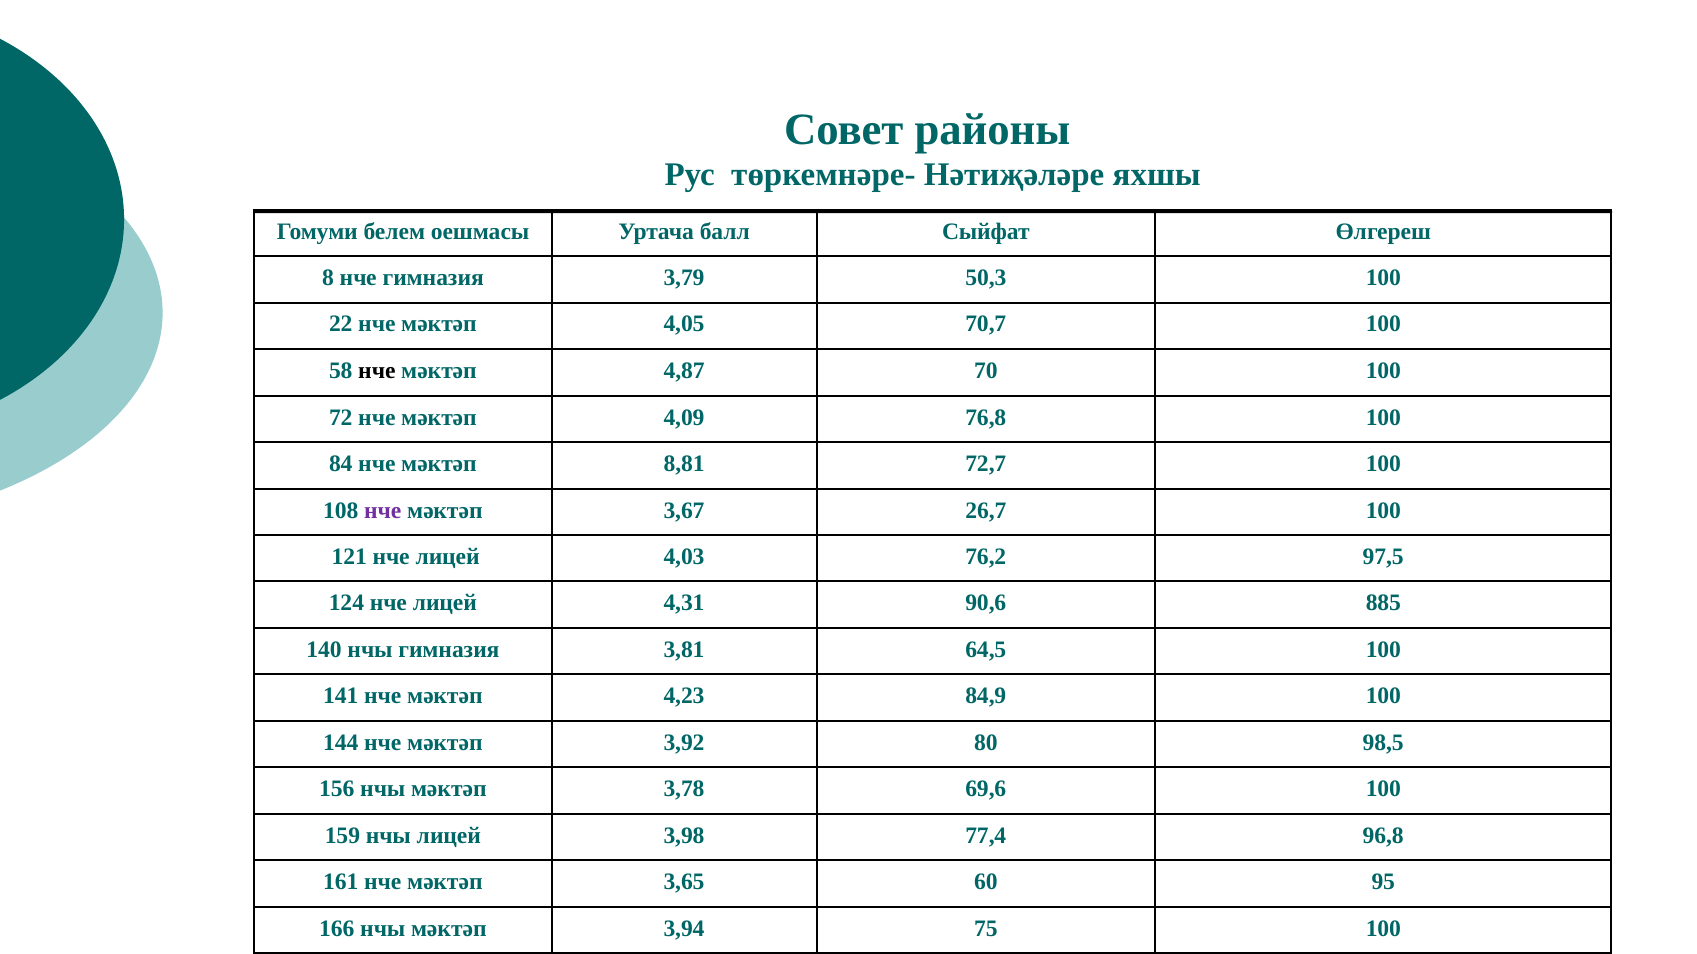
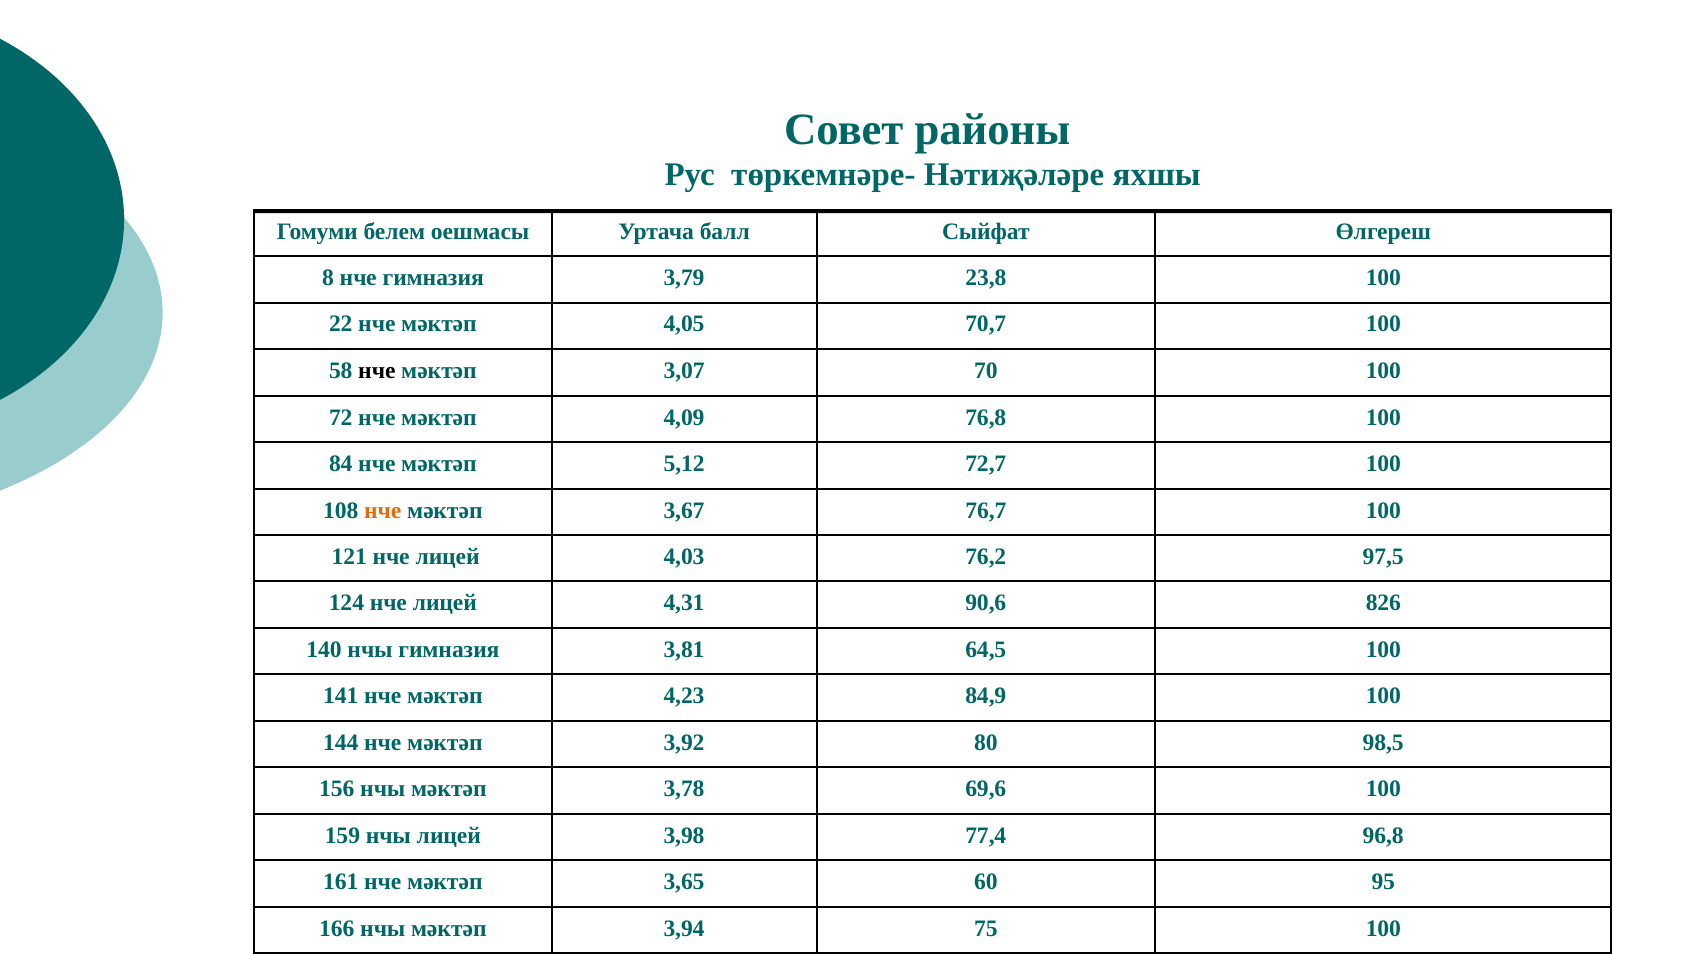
50,3: 50,3 -> 23,8
4,87: 4,87 -> 3,07
8,81: 8,81 -> 5,12
нче at (383, 511) colour: purple -> orange
26,7: 26,7 -> 76,7
885: 885 -> 826
